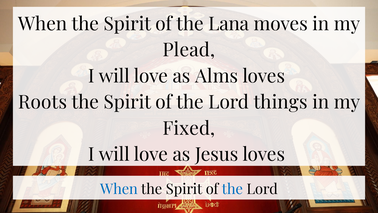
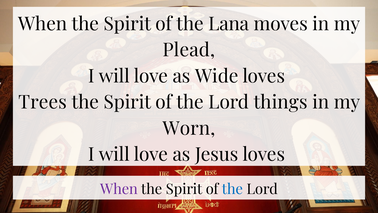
Alms: Alms -> Wide
Roots: Roots -> Trees
Fixed: Fixed -> Worn
When at (119, 189) colour: blue -> purple
